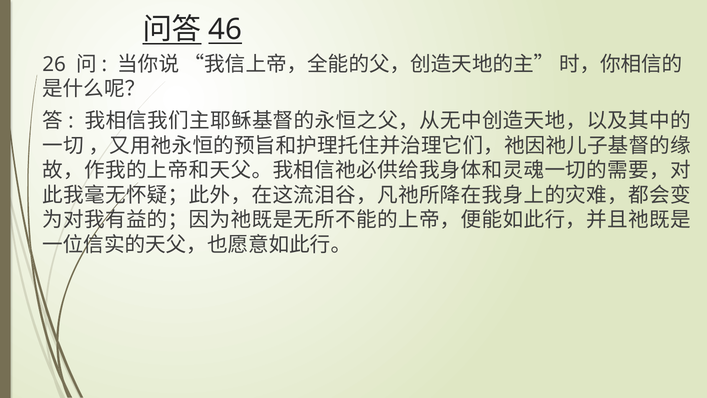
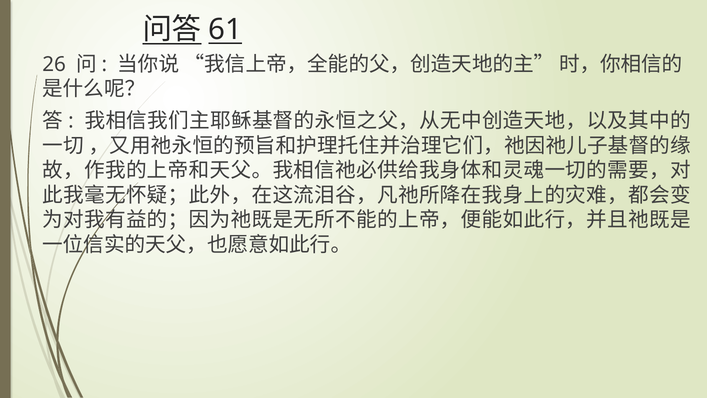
46: 46 -> 61
